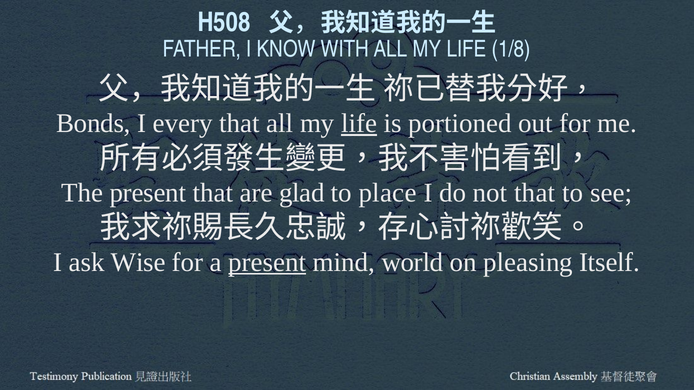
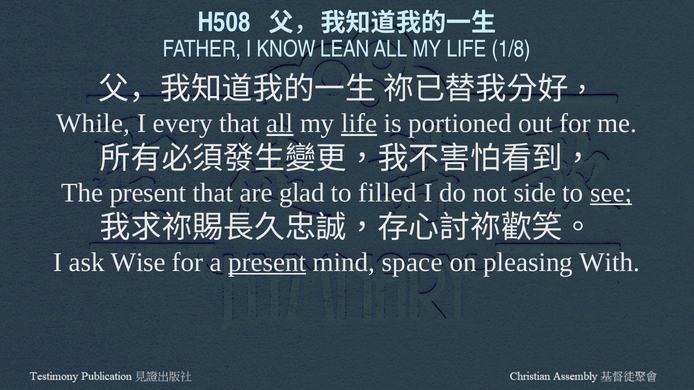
WITH: WITH -> LEAN
Bonds: Bonds -> While
all at (280, 124) underline: none -> present
place: place -> filled
not that: that -> side
see underline: none -> present
world: world -> space
Itself: Itself -> With
